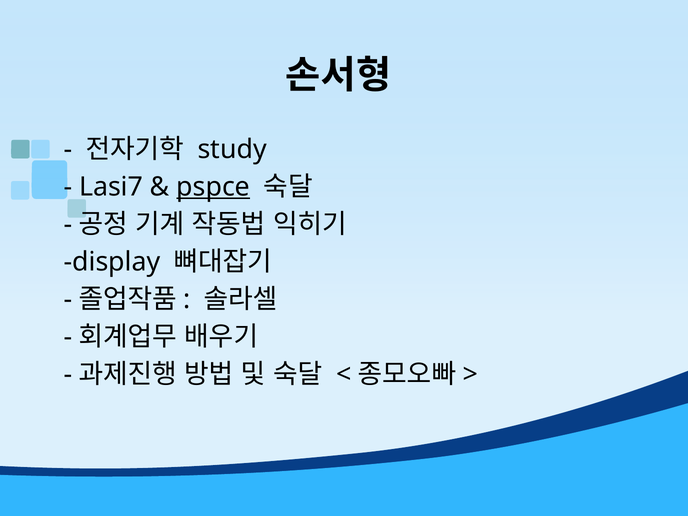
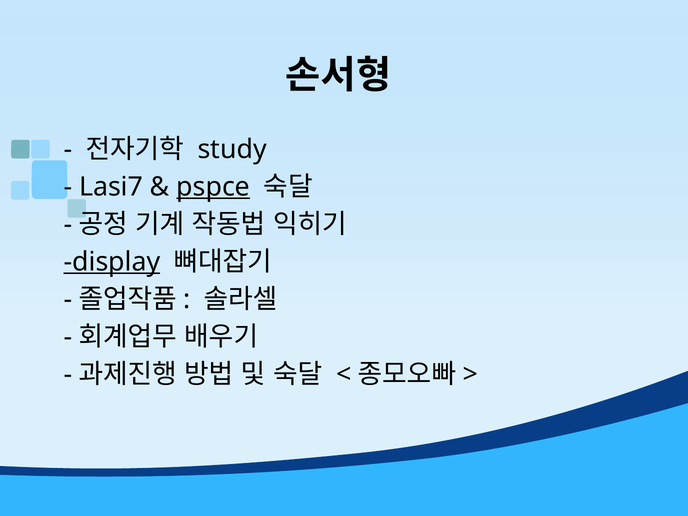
display underline: none -> present
